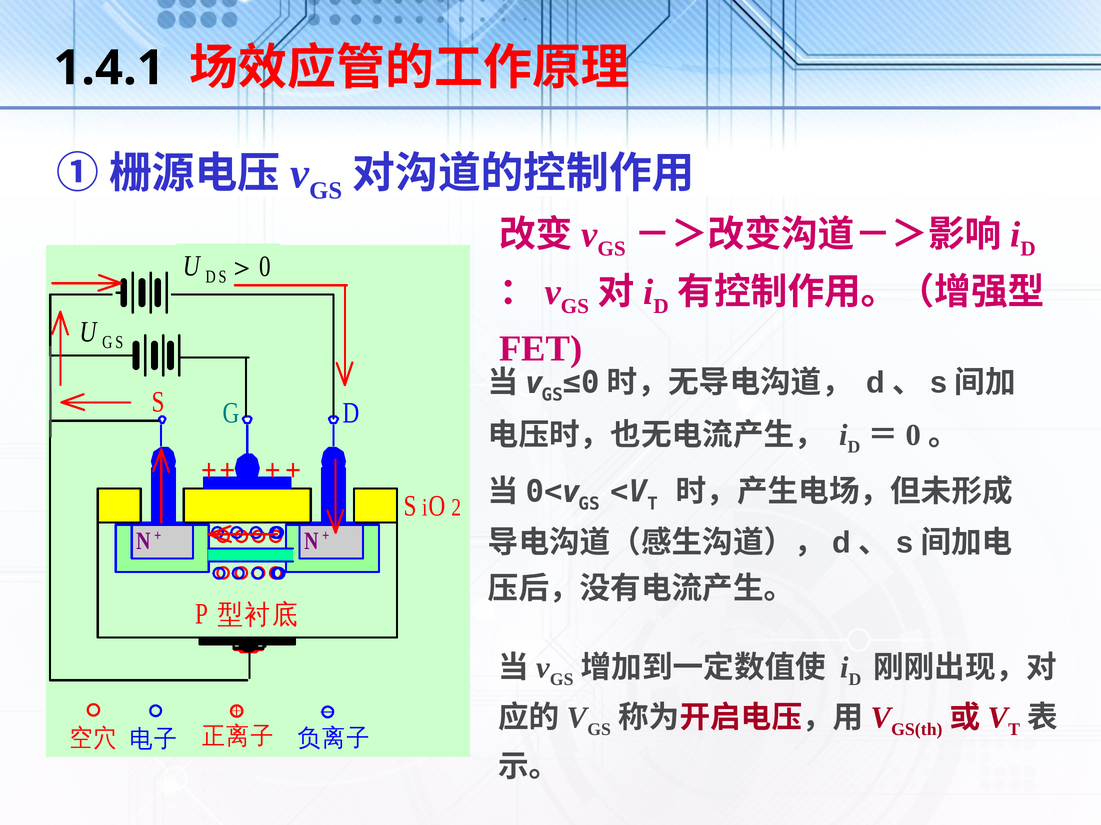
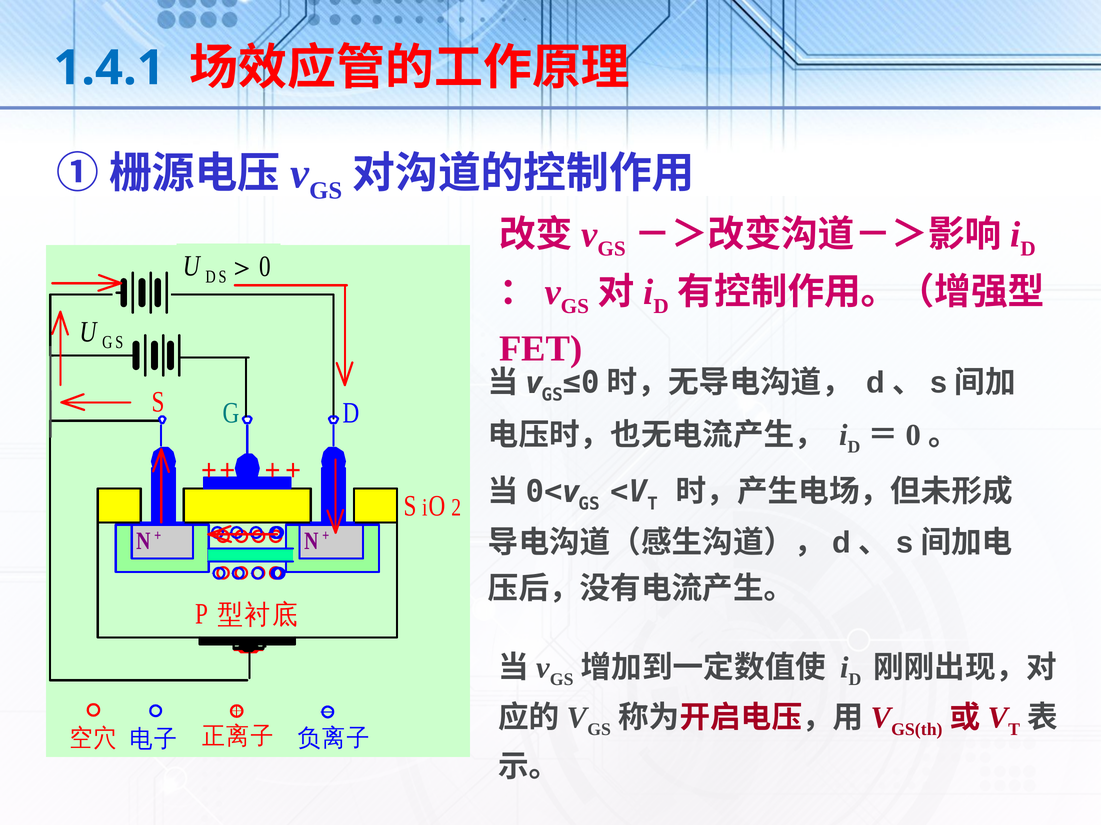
1.4.1 colour: black -> blue
